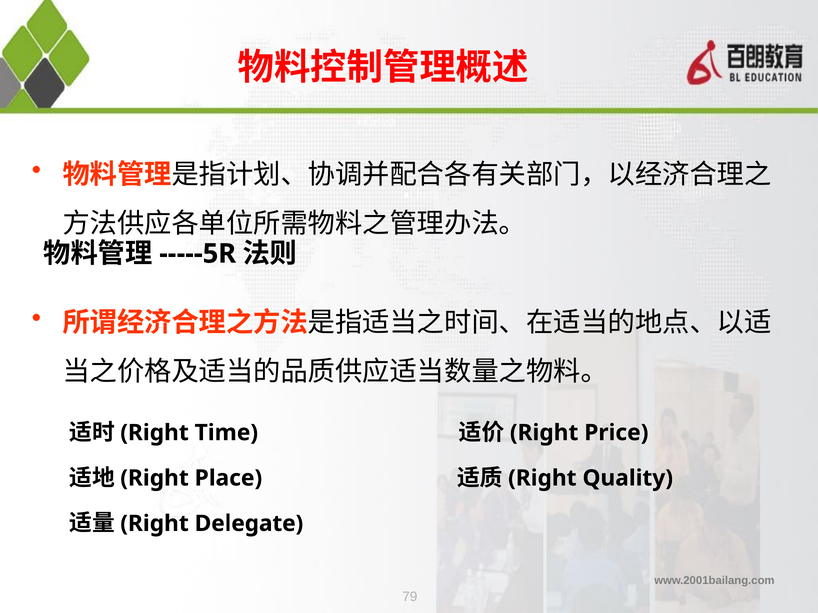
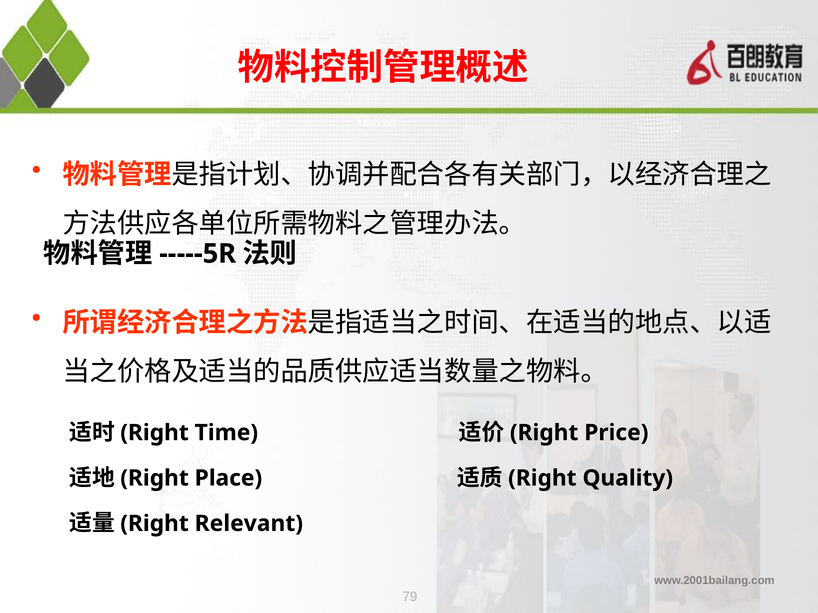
Delegate: Delegate -> Relevant
